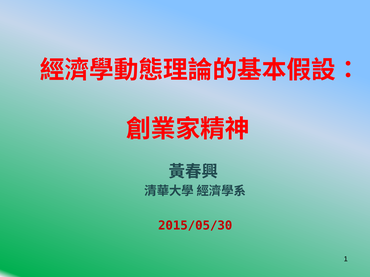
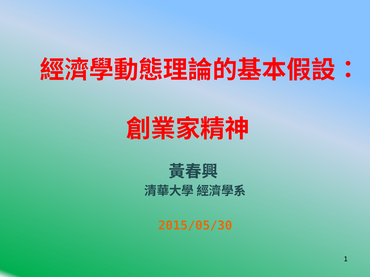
2015/05/30 colour: red -> orange
